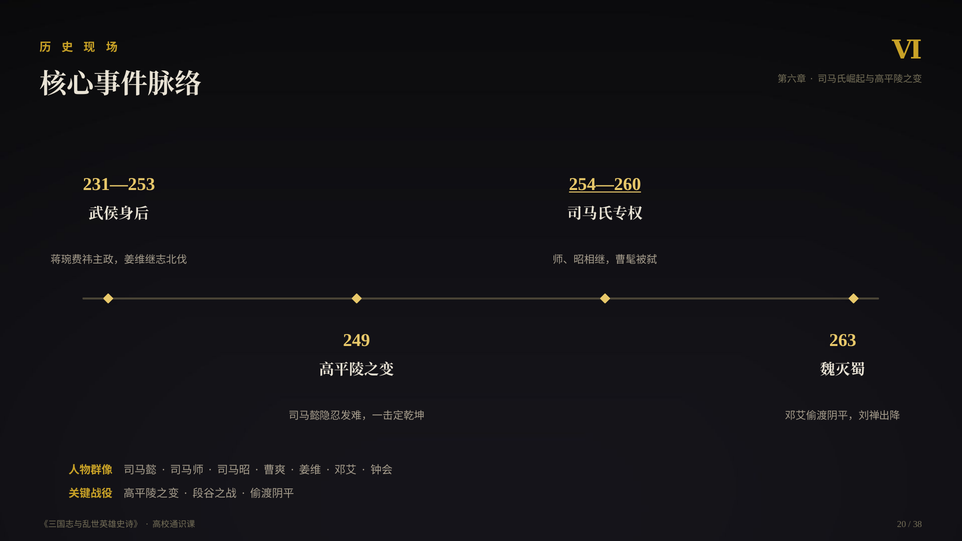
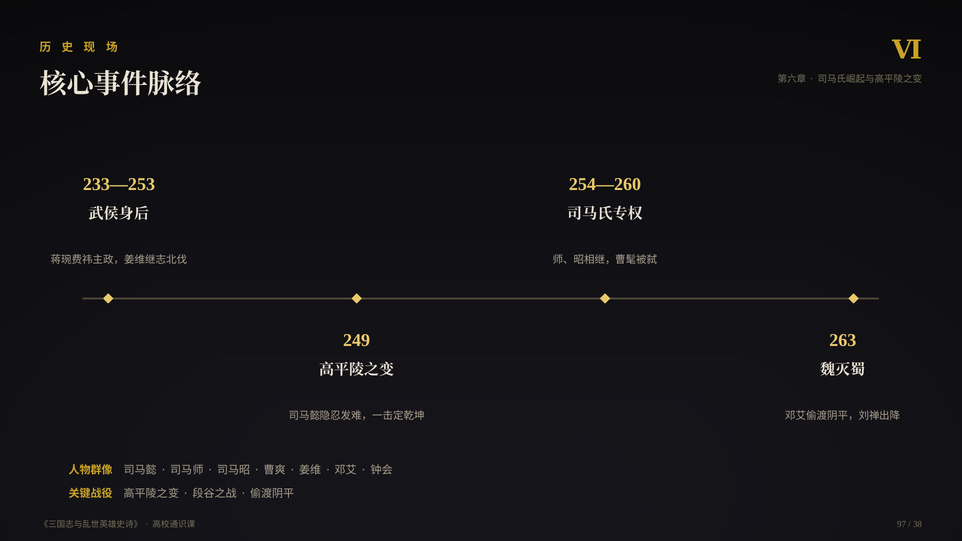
231—253: 231—253 -> 233—253
254—260 underline: present -> none
20: 20 -> 97
